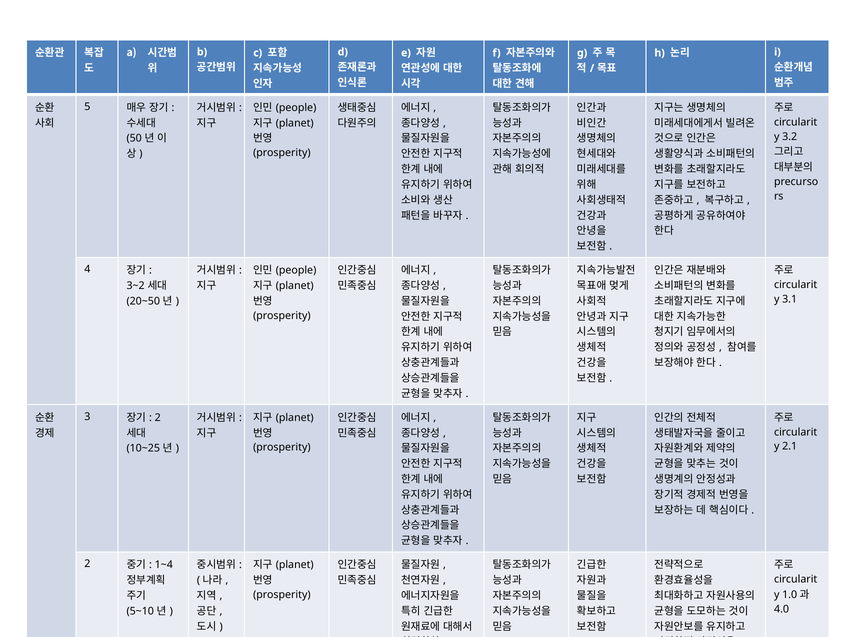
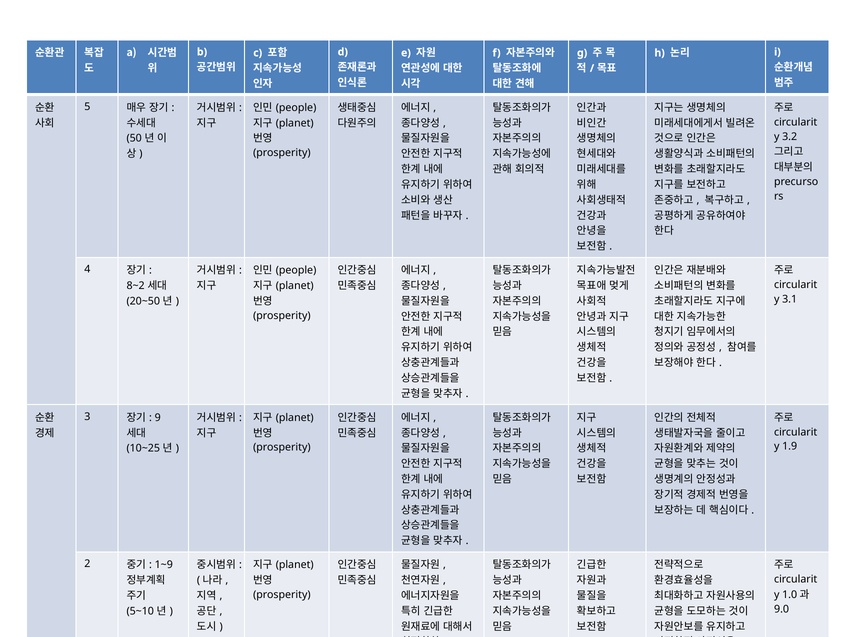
3~2: 3~2 -> 8~2
2 at (158, 417): 2 -> 9
2.1: 2.1 -> 1.9
1~4: 1~4 -> 1~9
4.0: 4.0 -> 9.0
